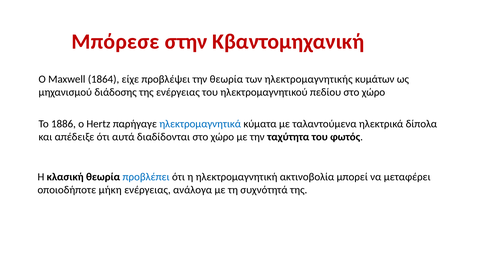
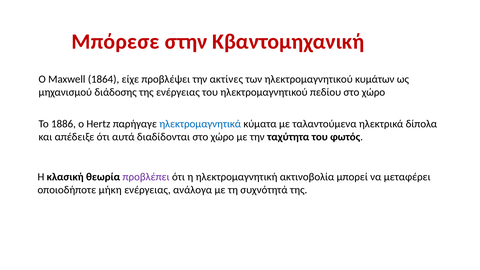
την θεωρία: θεωρία -> ακτίνες
των ηλεκτρομαγνητικής: ηλεκτρομαγνητικής -> ηλεκτρομαγνητικού
προβλέπει colour: blue -> purple
